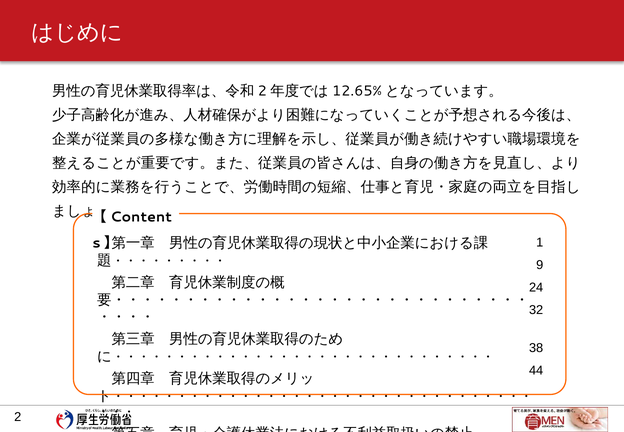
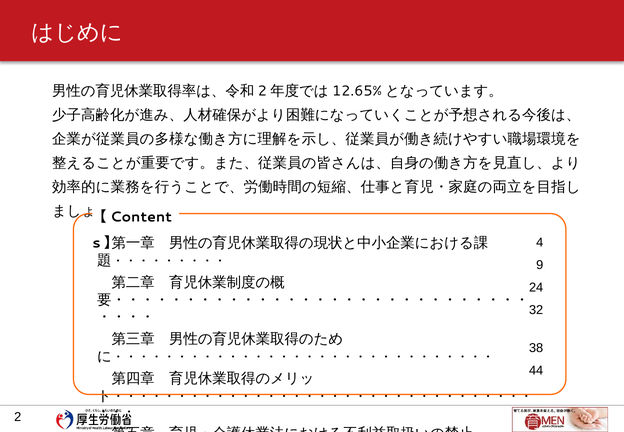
1: 1 -> 4
